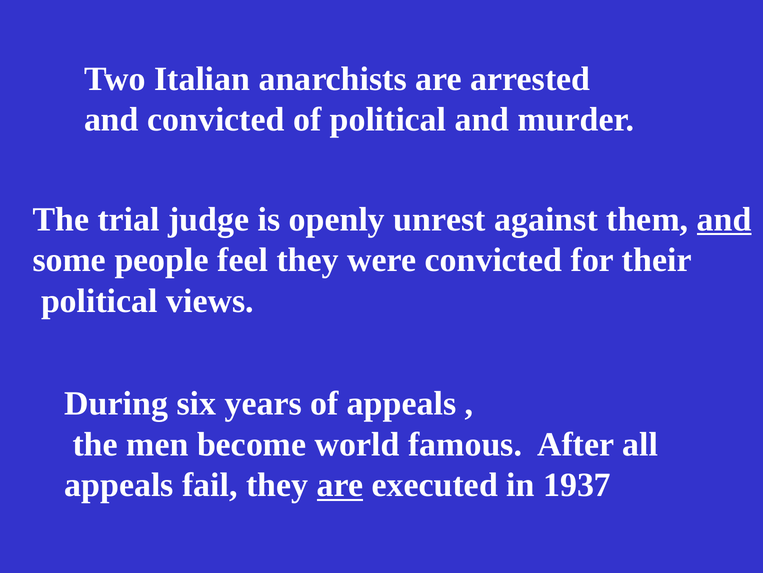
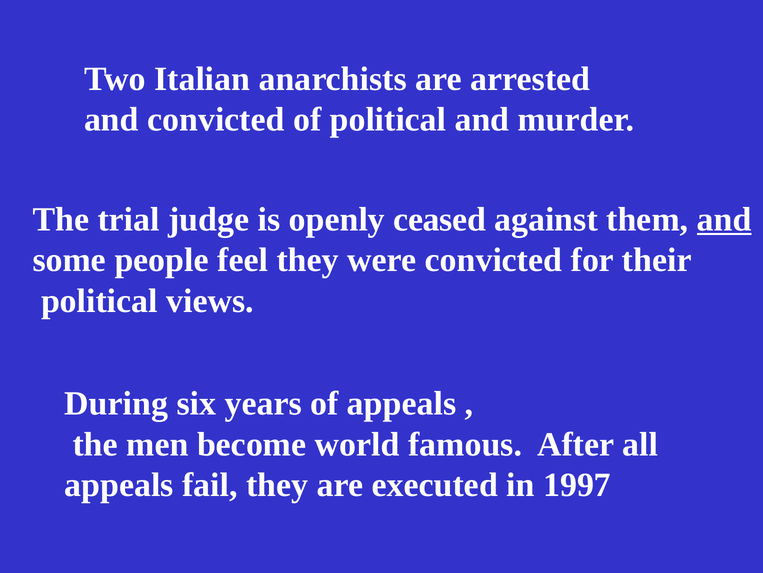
unrest: unrest -> ceased
are at (340, 485) underline: present -> none
1937: 1937 -> 1997
